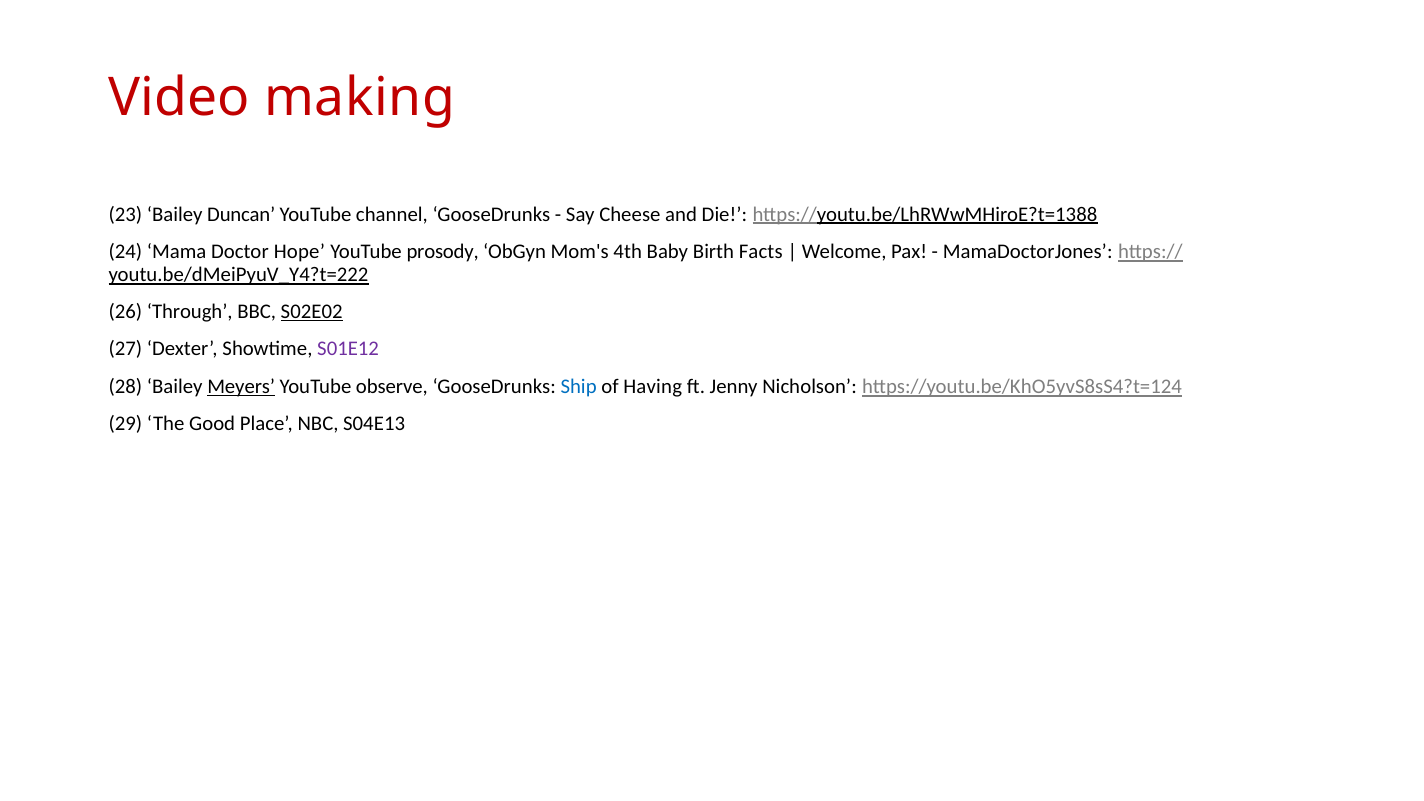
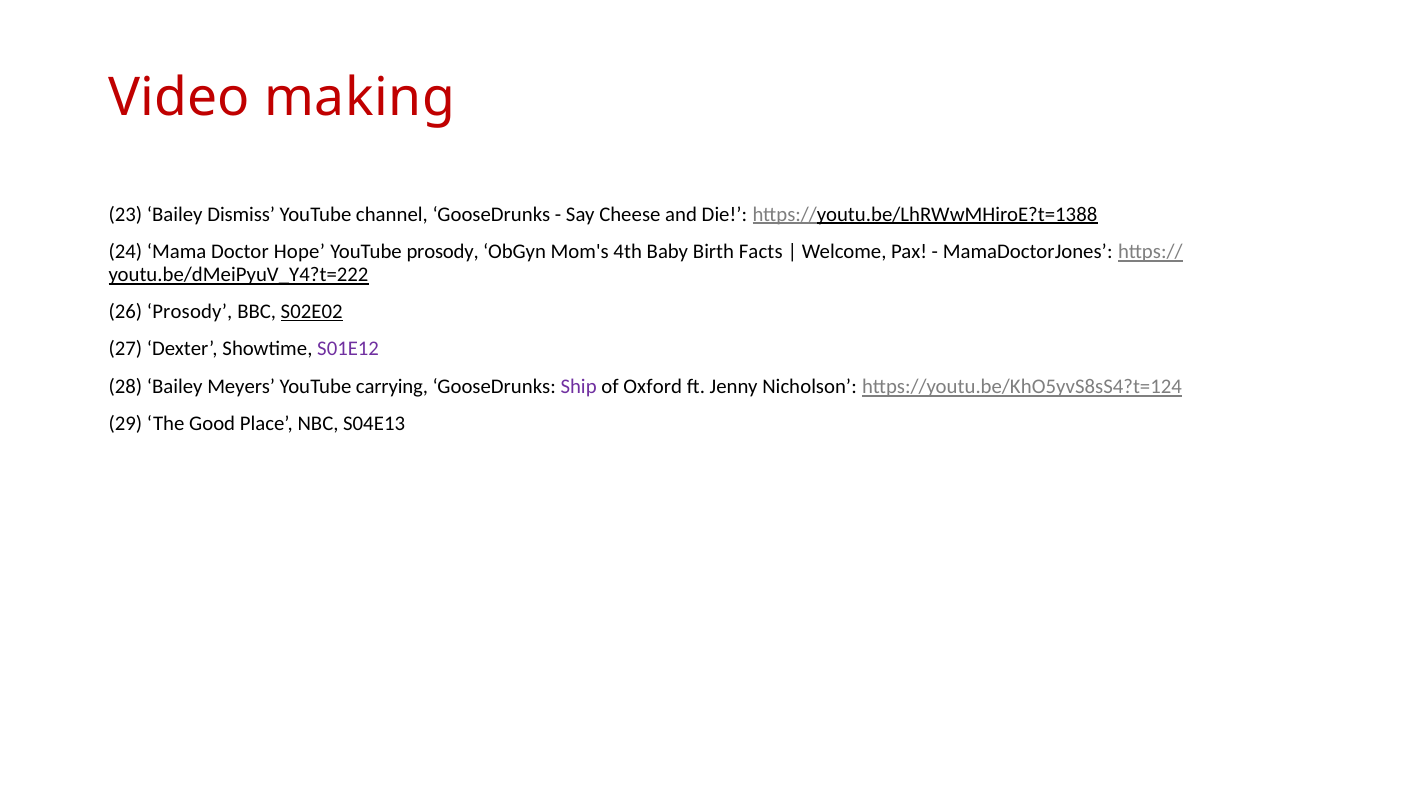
Duncan: Duncan -> Dismiss
26 Through: Through -> Prosody
Meyers underline: present -> none
observe: observe -> carrying
Ship colour: blue -> purple
Having: Having -> Oxford
